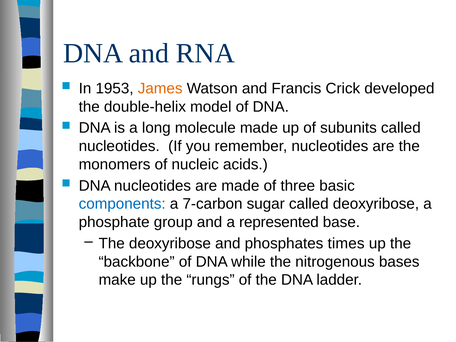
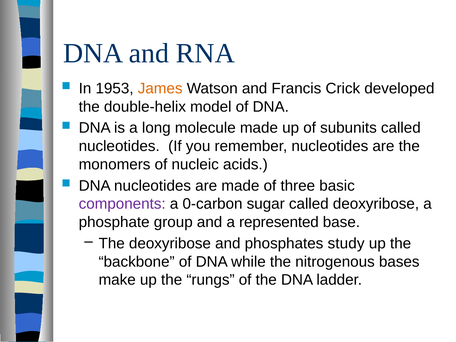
components colour: blue -> purple
7-carbon: 7-carbon -> 0-carbon
times: times -> study
